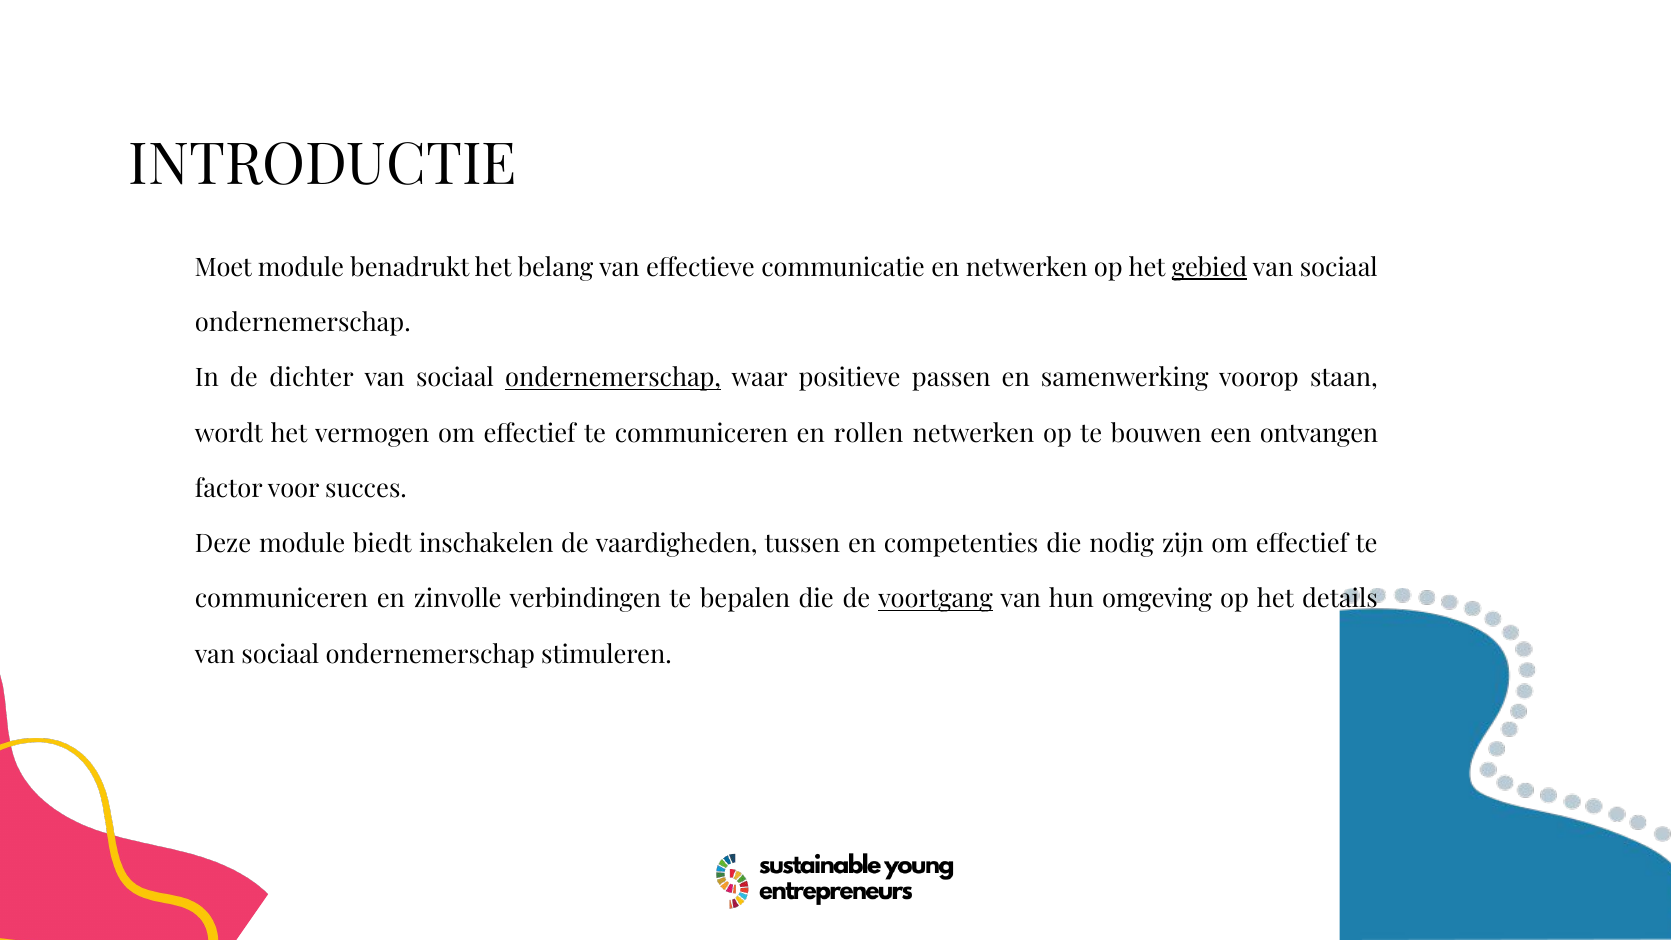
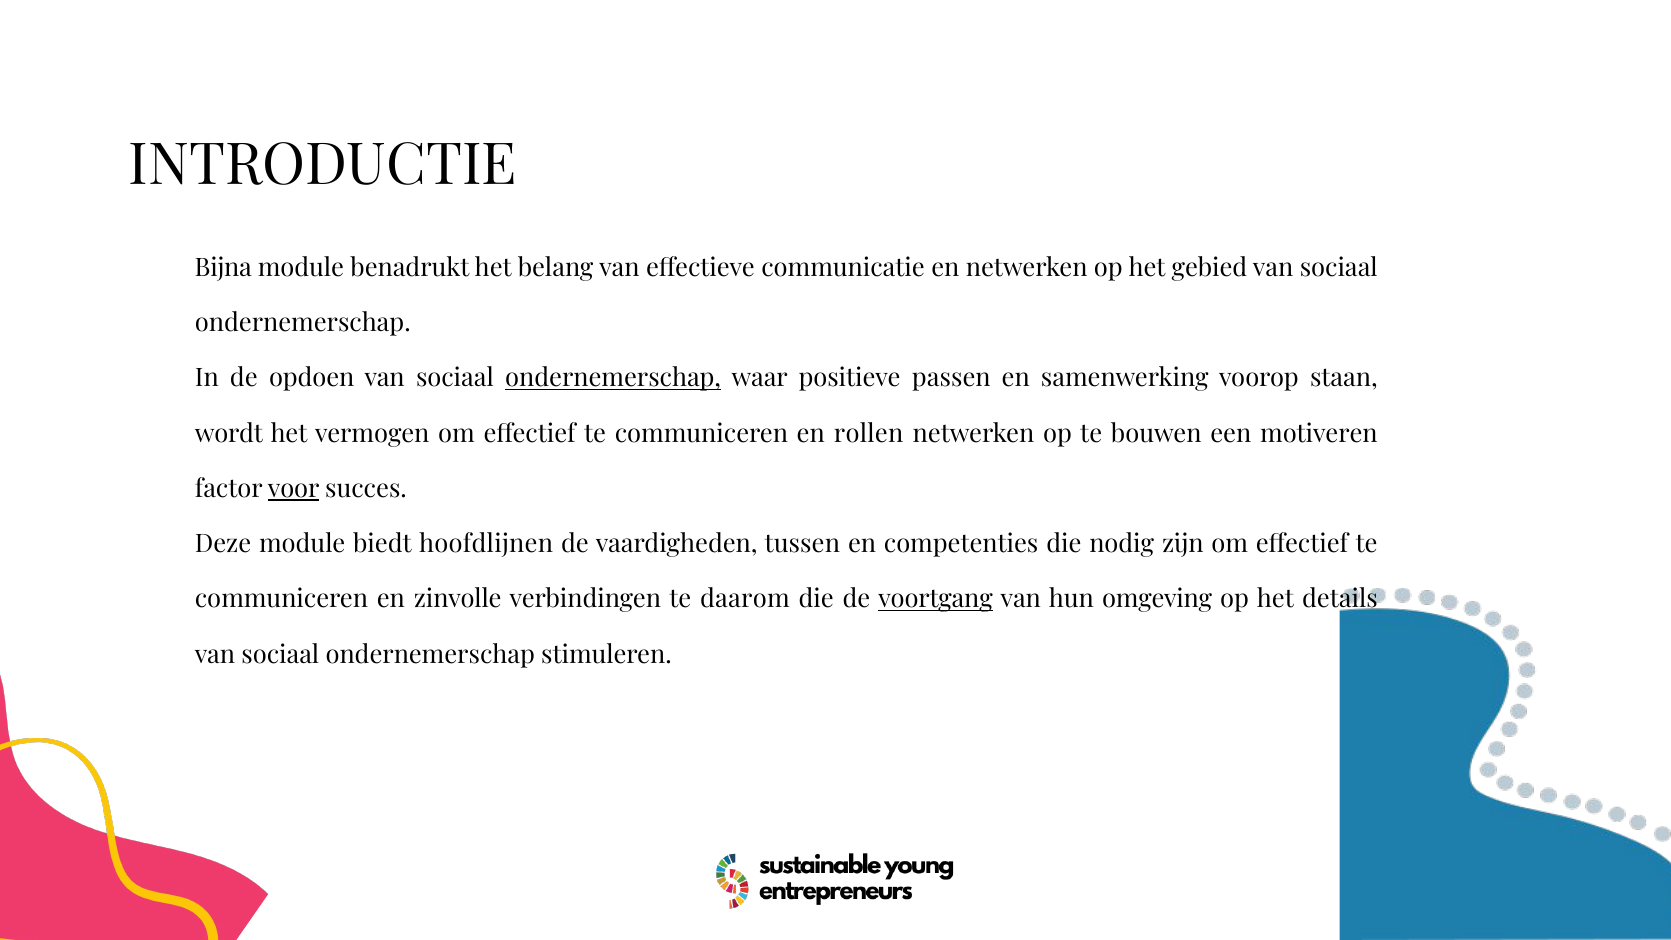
Moet: Moet -> Bijna
gebied underline: present -> none
dichter: dichter -> opdoen
ontvangen: ontvangen -> motiveren
voor underline: none -> present
inschakelen: inschakelen -> hoofdlijnen
bepalen: bepalen -> daarom
